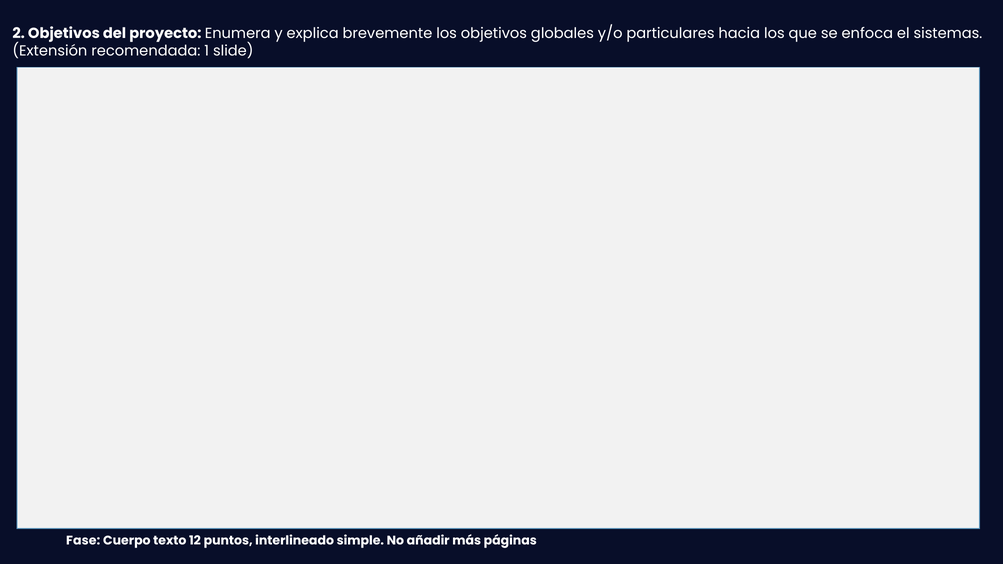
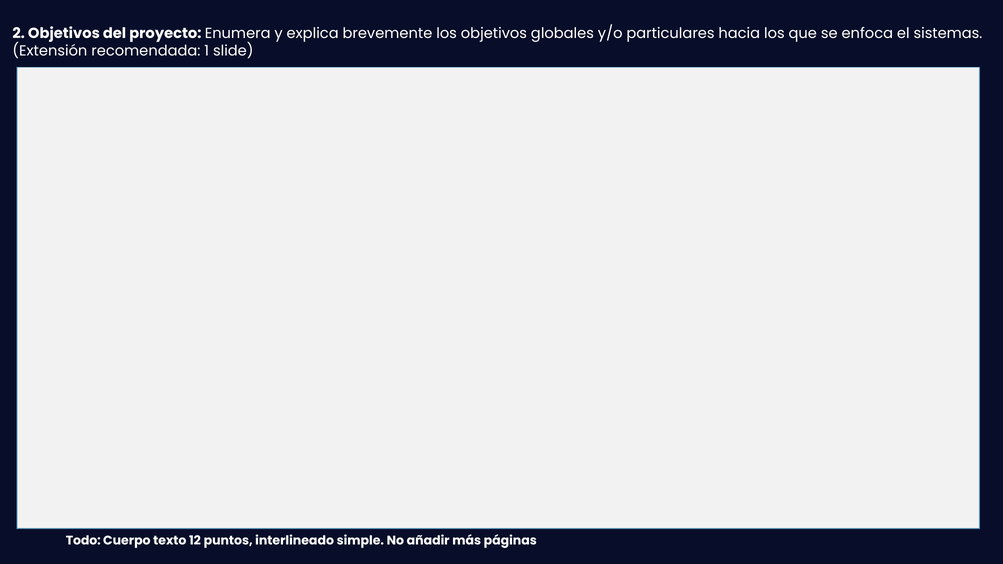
Fase: Fase -> Todo
